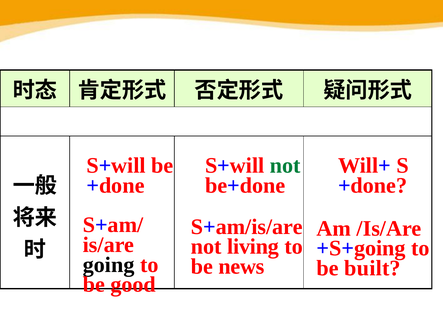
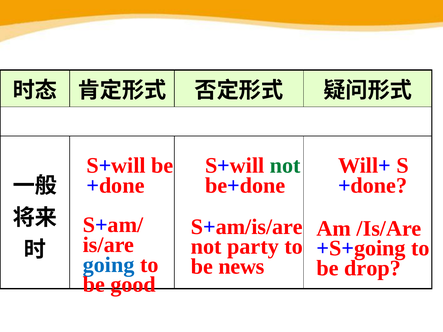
living: living -> party
going colour: black -> blue
built: built -> drop
